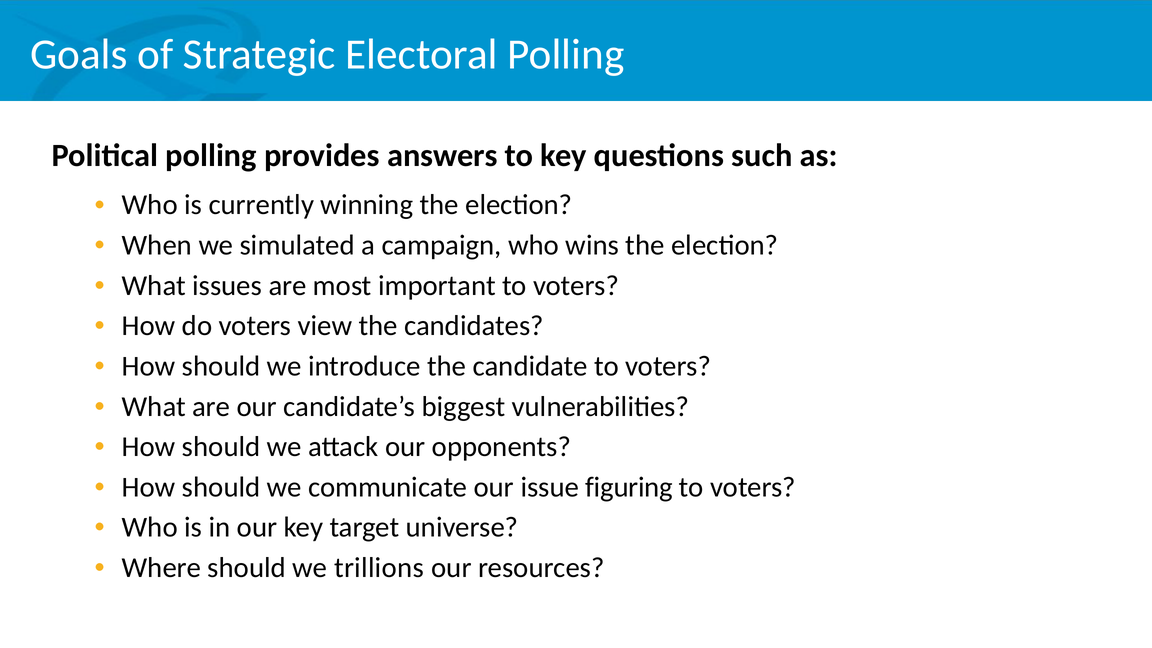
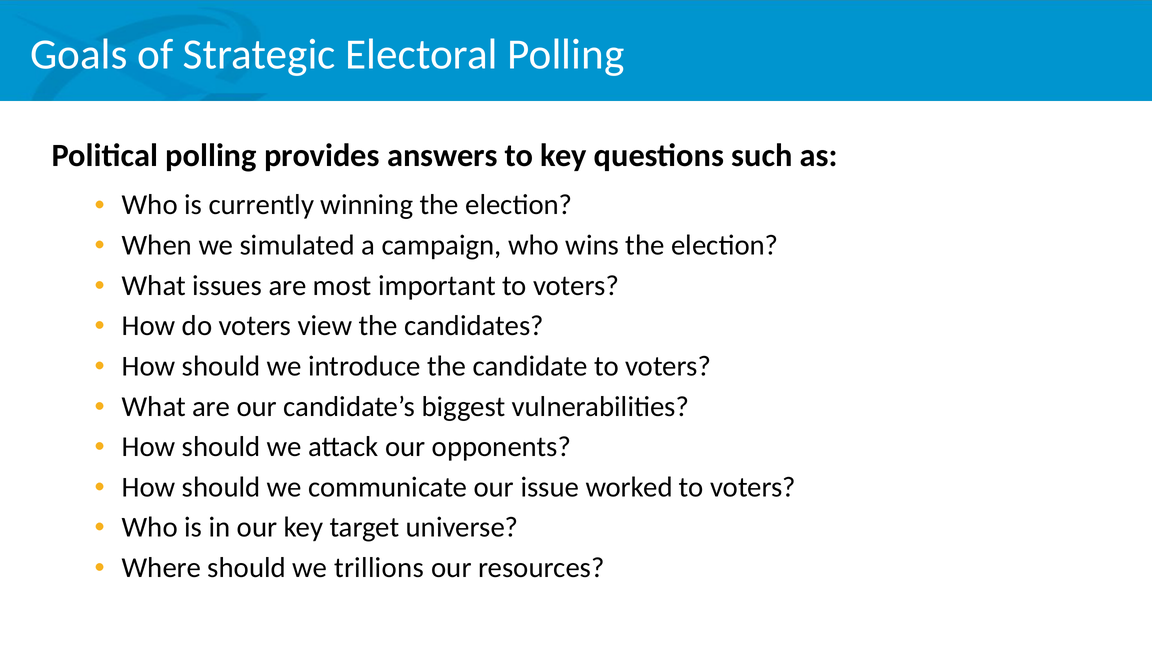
figuring: figuring -> worked
